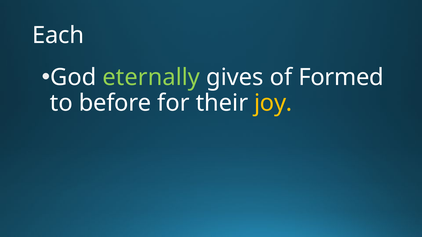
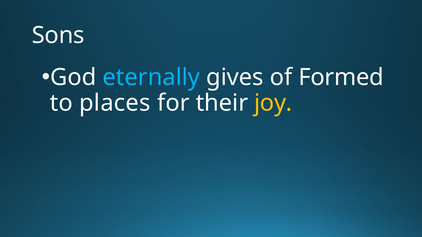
Each: Each -> Sons
eternally colour: light green -> light blue
before: before -> places
